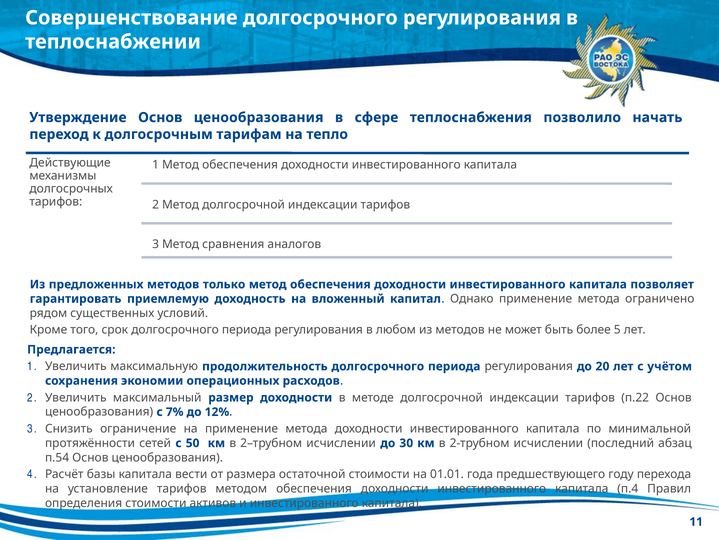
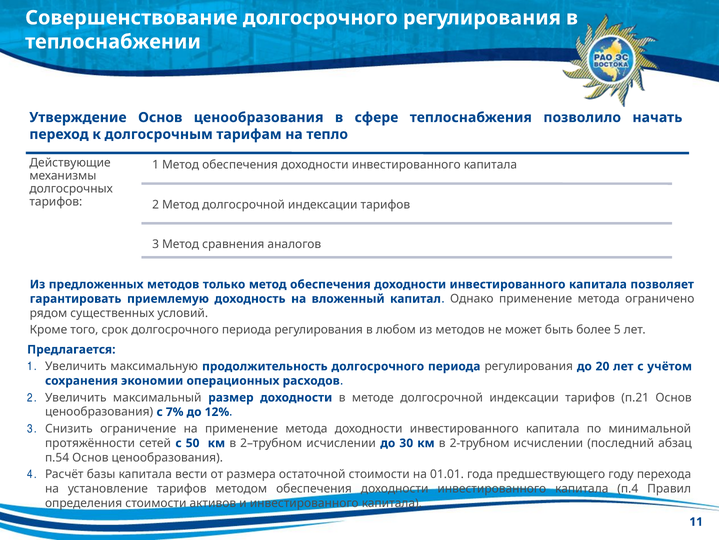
п.22: п.22 -> п.21
